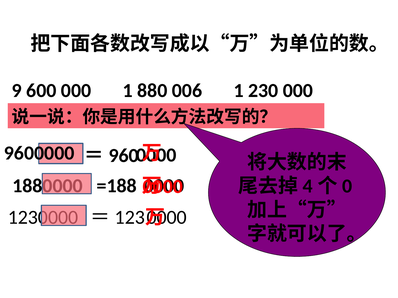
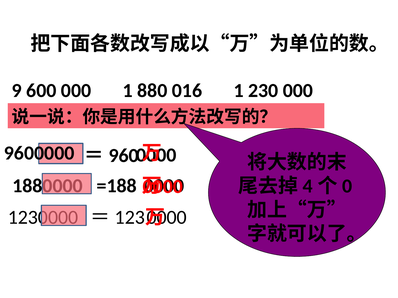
006: 006 -> 016
